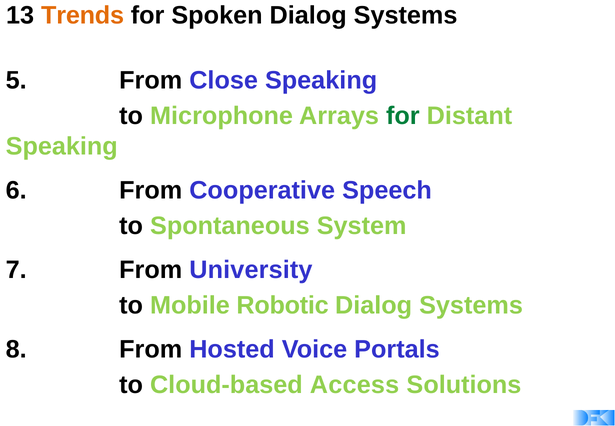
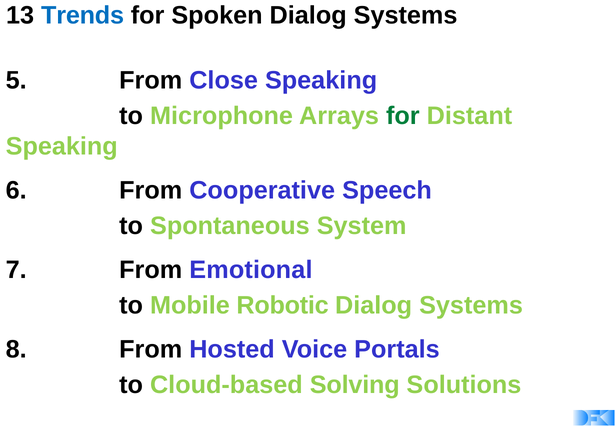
Trends colour: orange -> blue
University: University -> Emotional
Access: Access -> Solving
